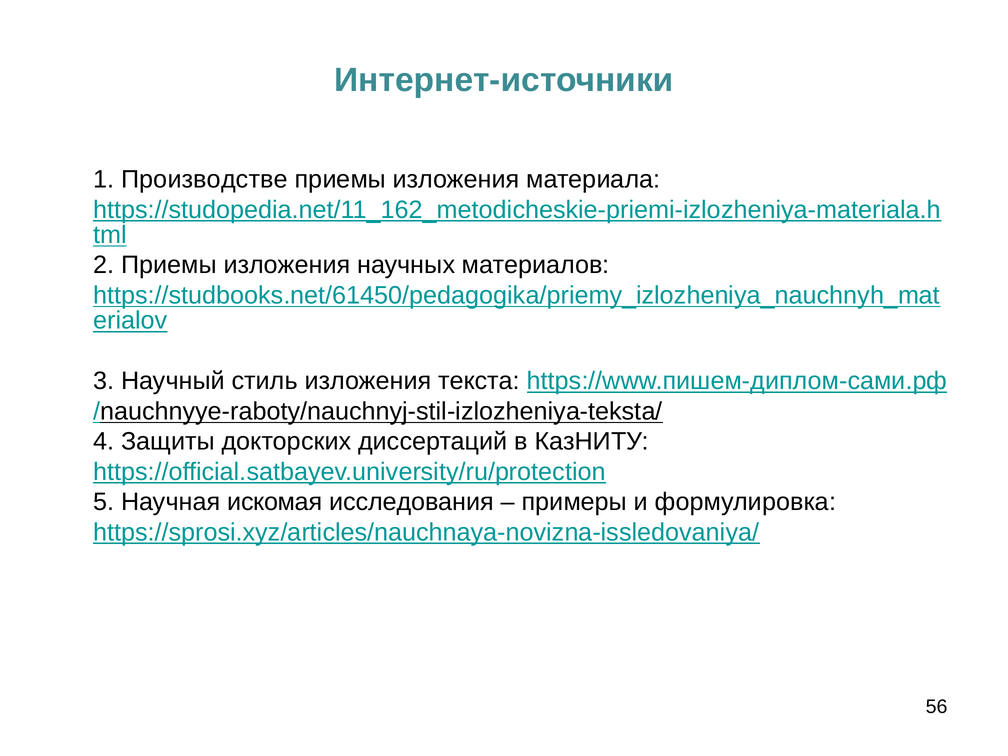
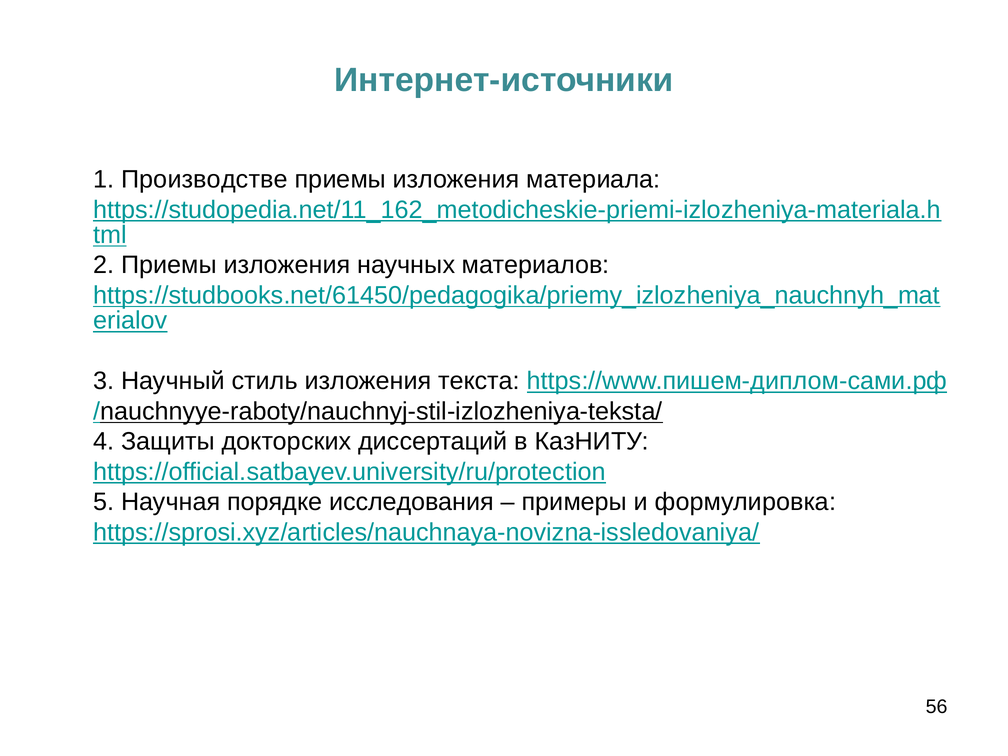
искомая: искомая -> порядке
